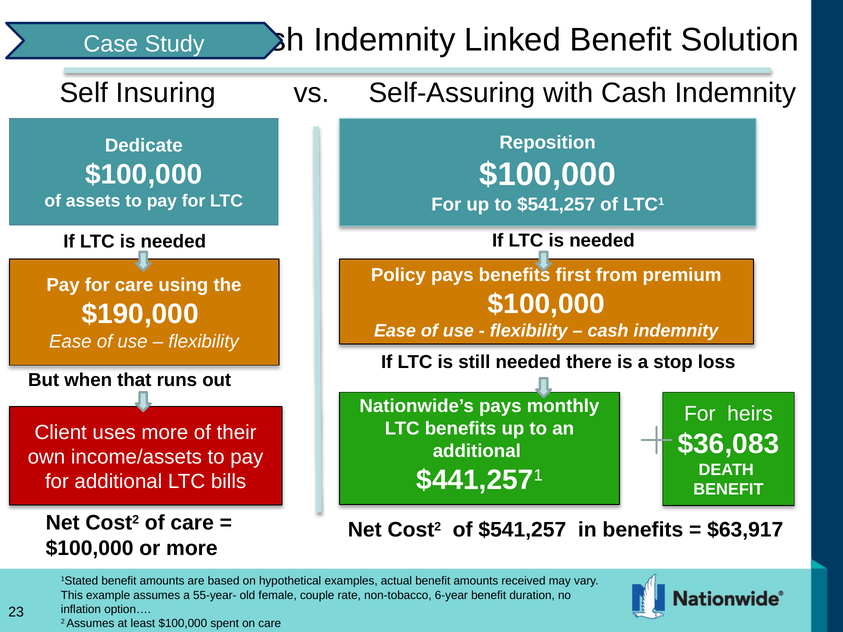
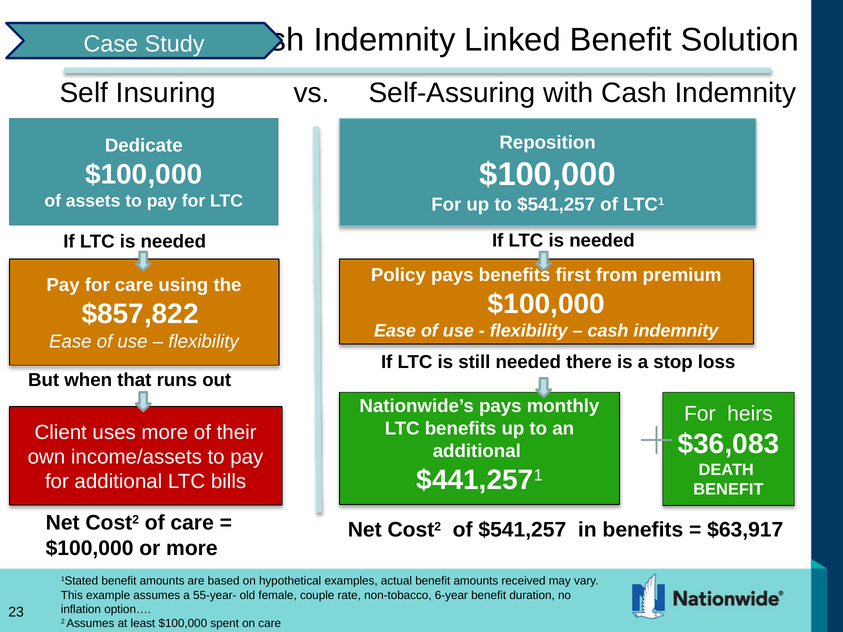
$190,000: $190,000 -> $857,822
